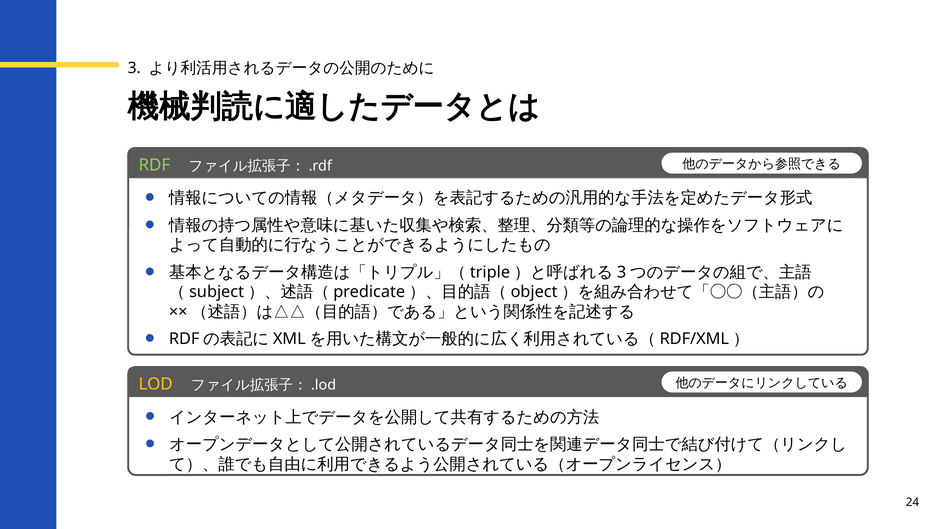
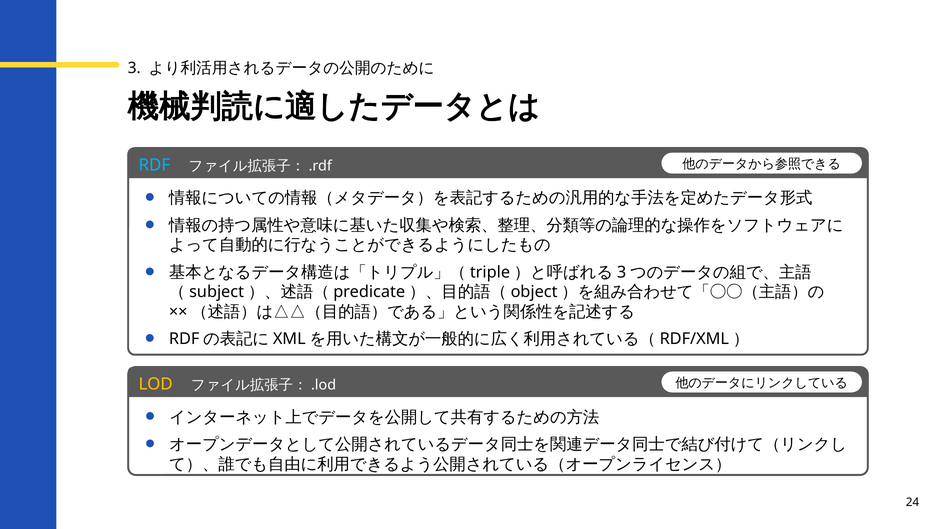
RDF colour: light green -> light blue
